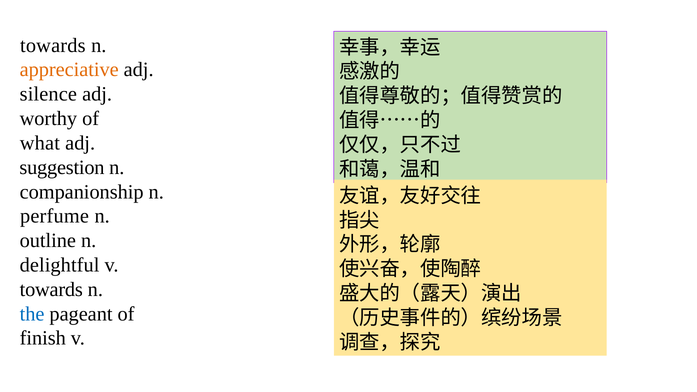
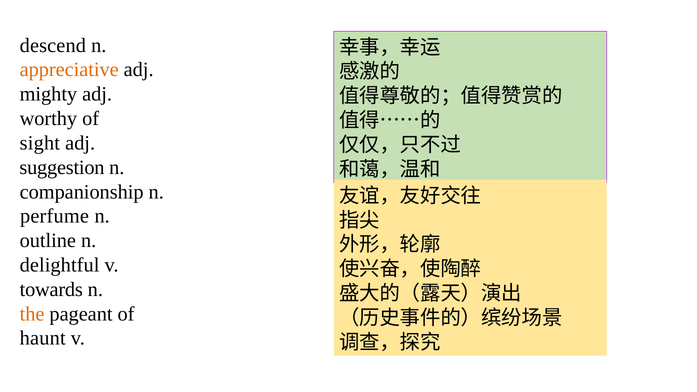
towards at (53, 45): towards -> descend
silence: silence -> mighty
what: what -> sight
the colour: blue -> orange
finish: finish -> haunt
